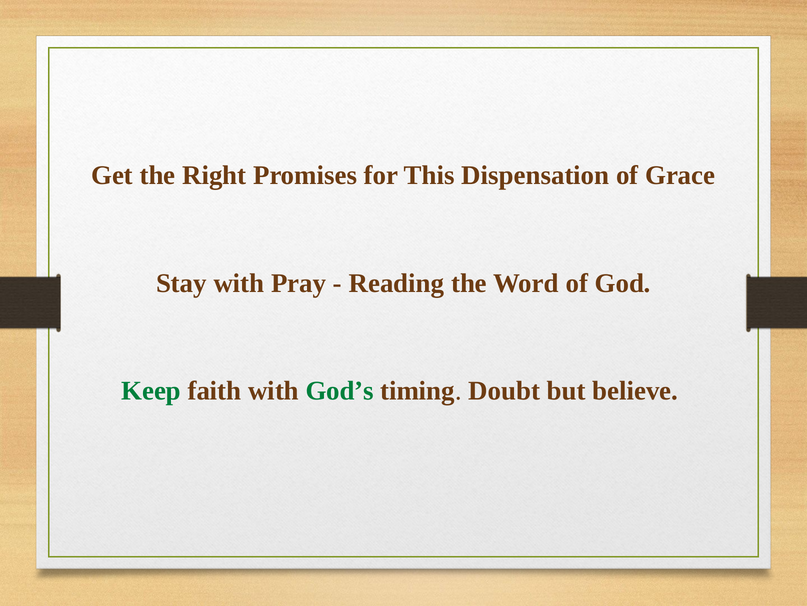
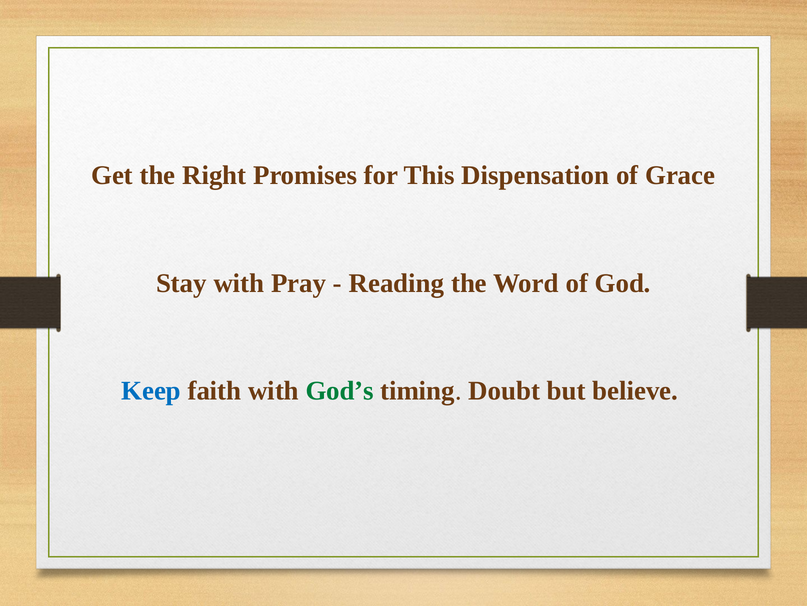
Keep colour: green -> blue
